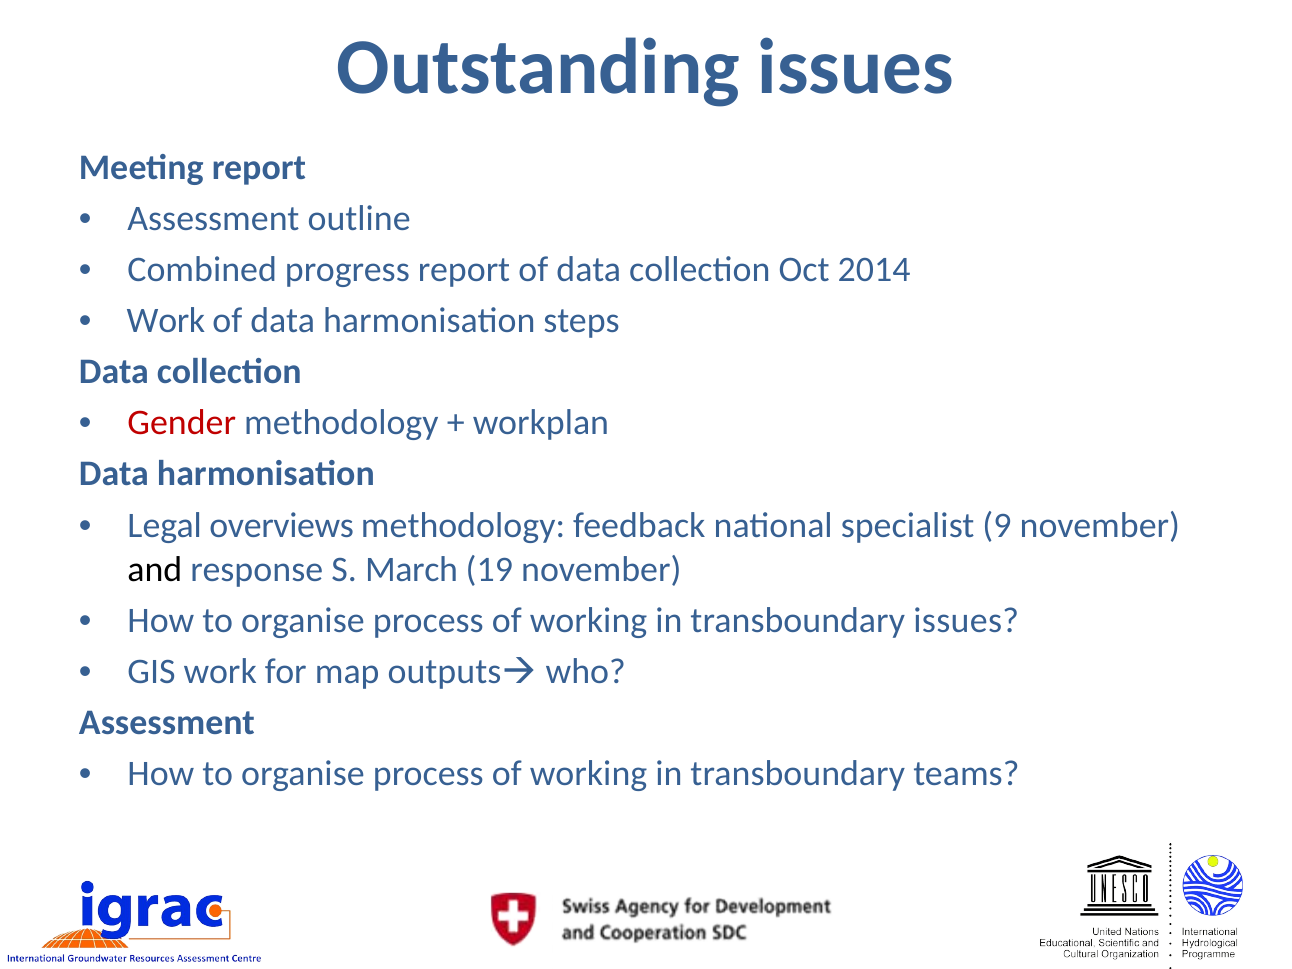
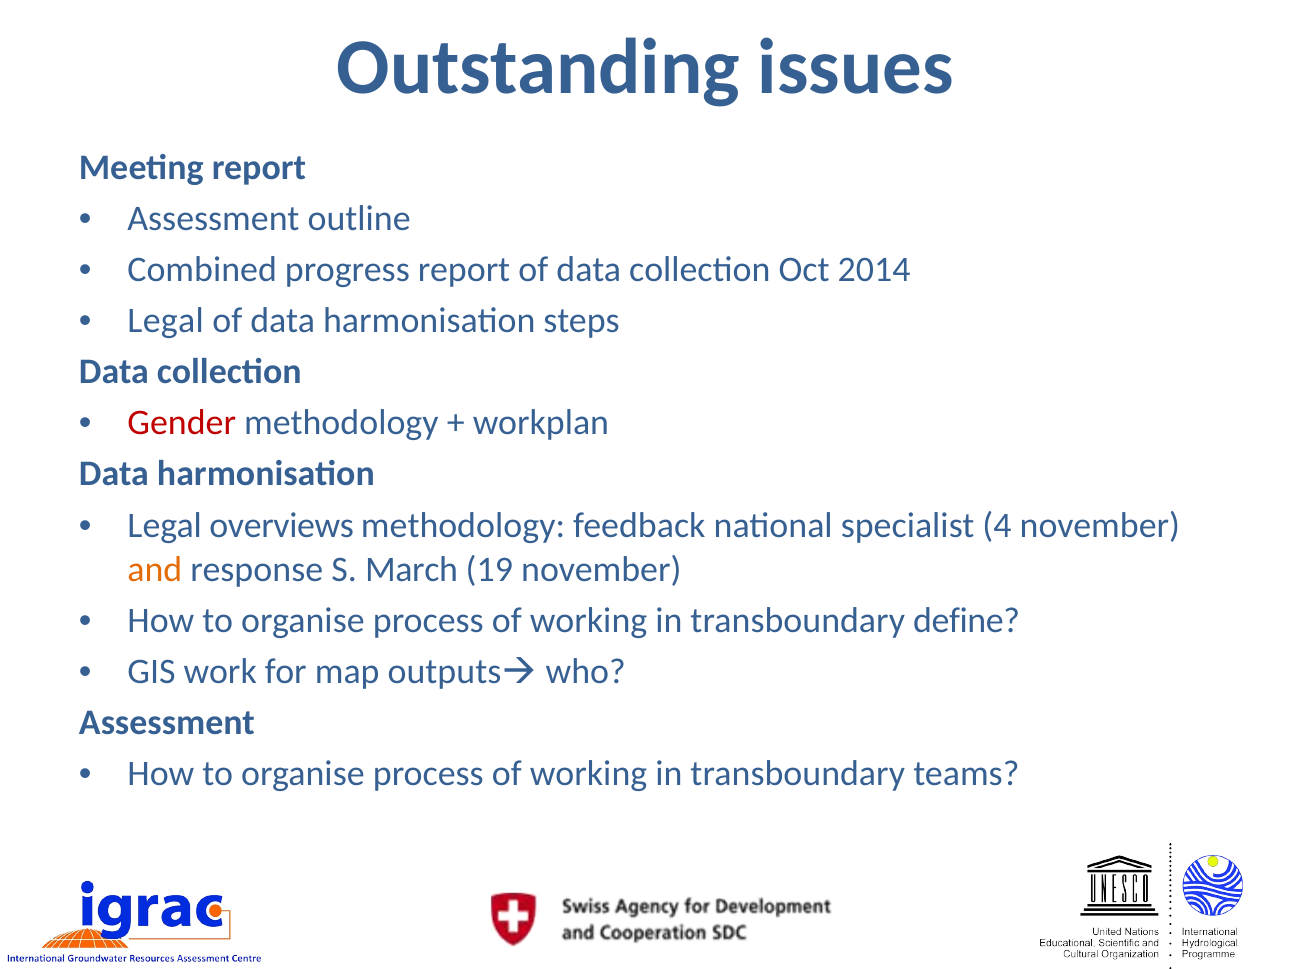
Work at (166, 321): Work -> Legal
9: 9 -> 4
and colour: black -> orange
transboundary issues: issues -> define
